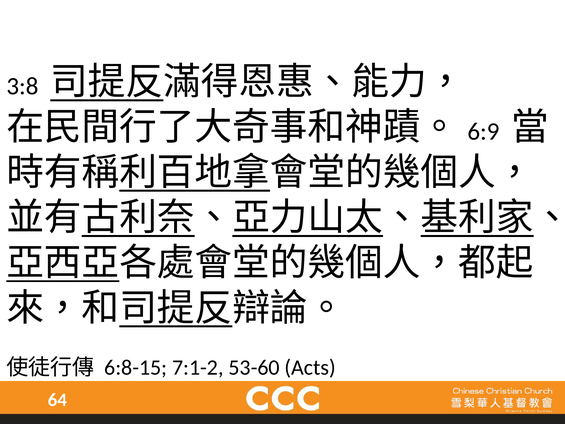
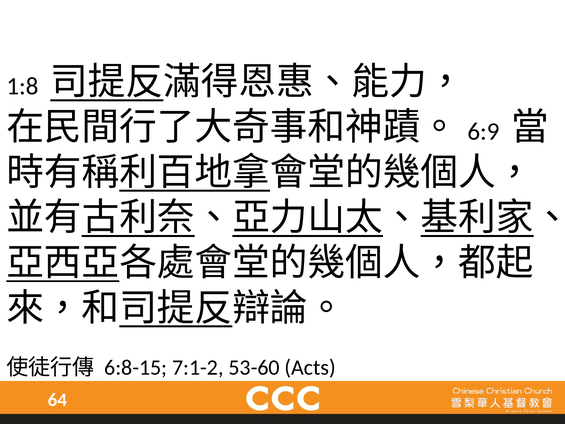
3:8: 3:8 -> 1:8
